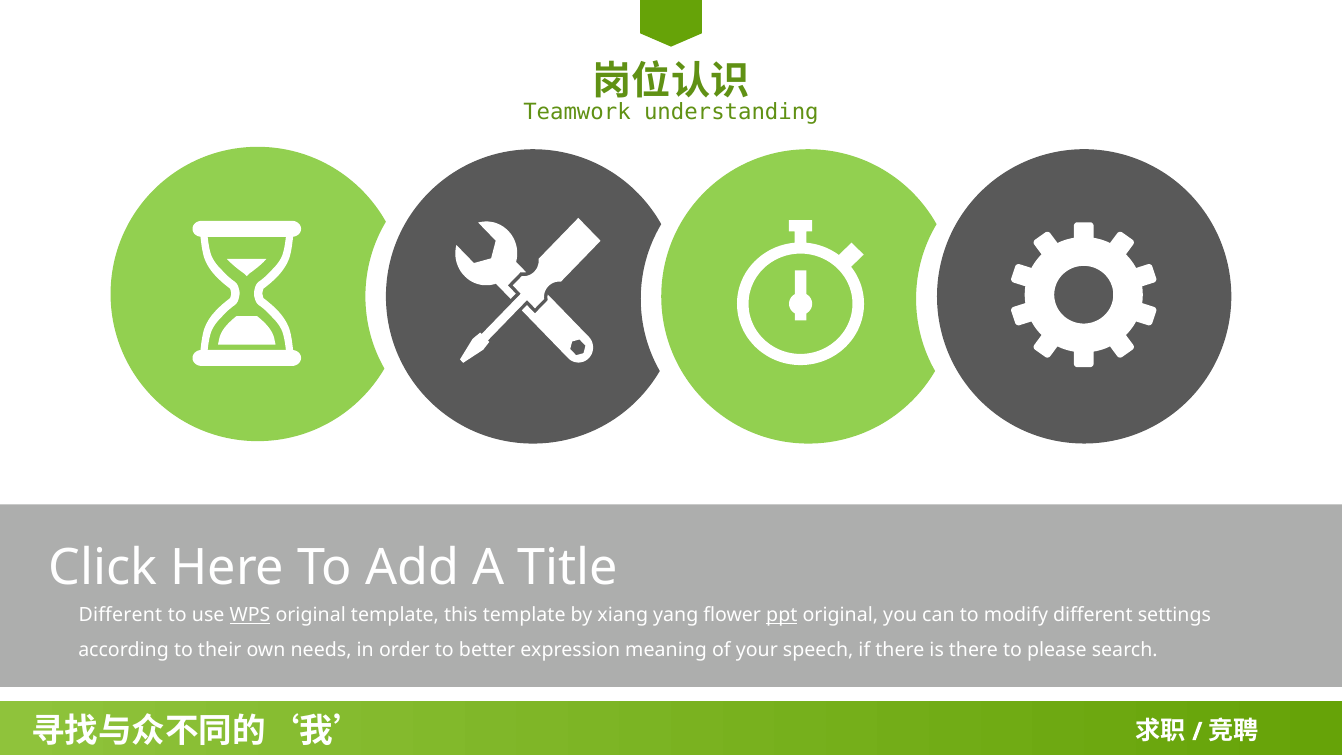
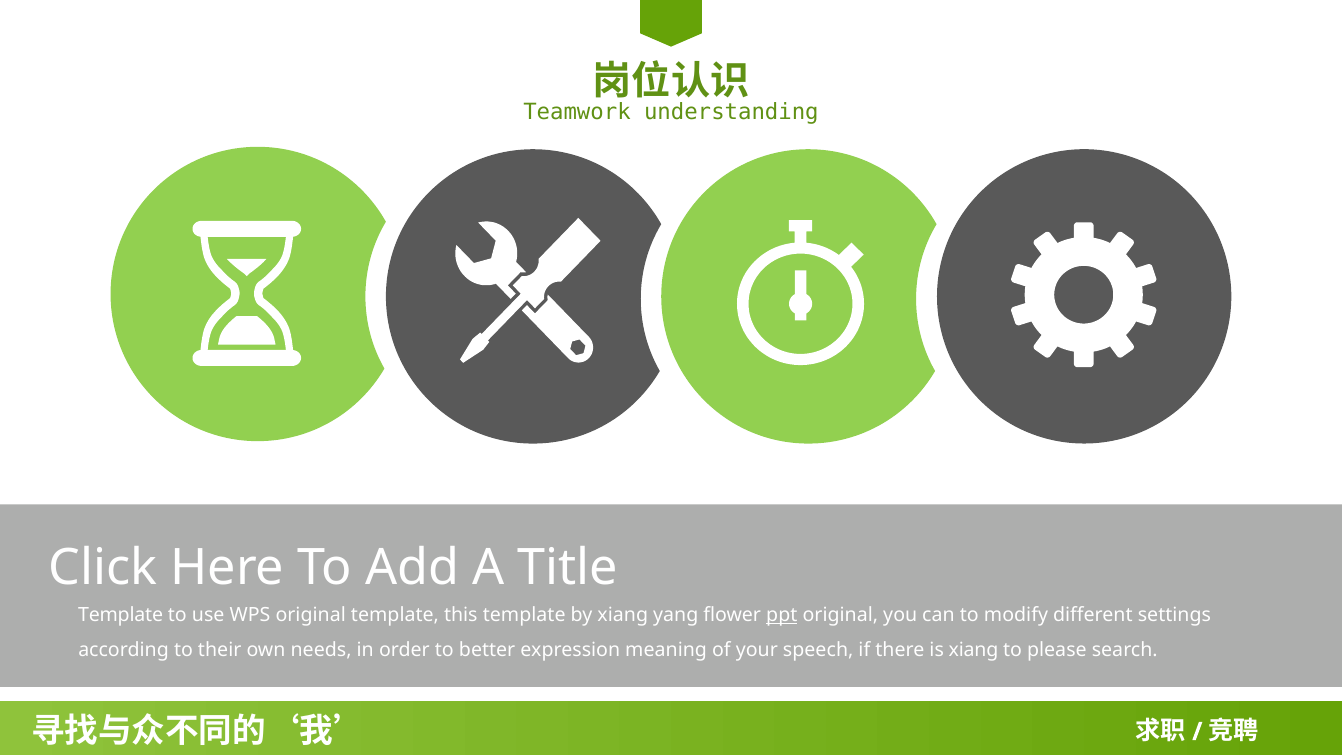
Different at (120, 615): Different -> Template
WPS underline: present -> none
is there: there -> xiang
